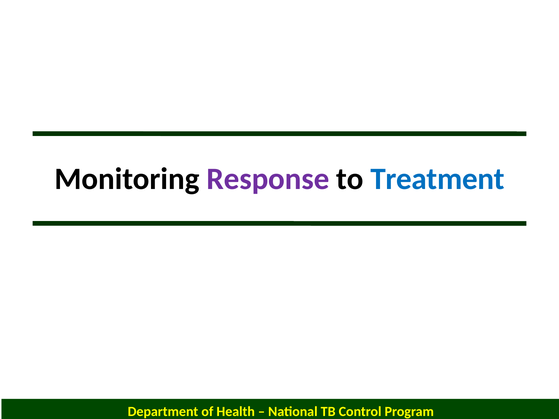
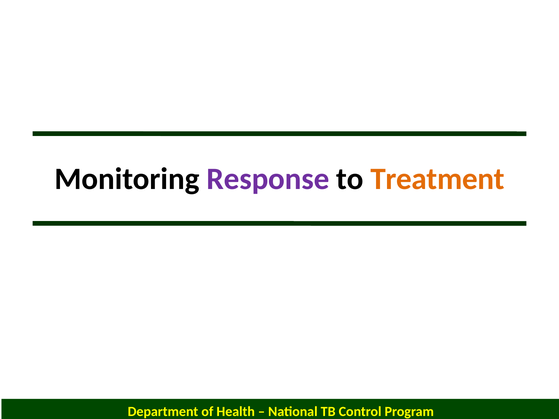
Treatment colour: blue -> orange
